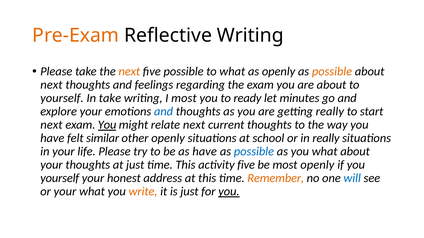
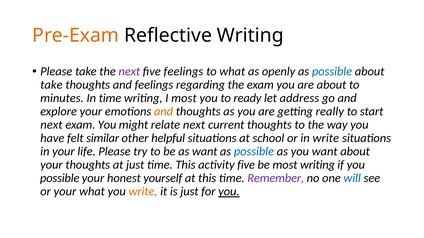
next at (129, 72) colour: orange -> purple
five possible: possible -> feelings
possible at (332, 72) colour: orange -> blue
next at (51, 85): next -> take
yourself at (62, 98): yourself -> minutes
In take: take -> time
minutes: minutes -> address
and at (164, 112) colour: blue -> orange
You at (107, 125) underline: present -> none
other openly: openly -> helpful
in really: really -> write
as have: have -> want
you what: what -> want
most openly: openly -> writing
yourself at (60, 179): yourself -> possible
address: address -> yourself
Remember colour: orange -> purple
